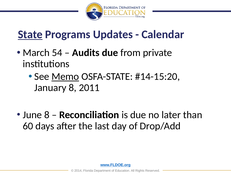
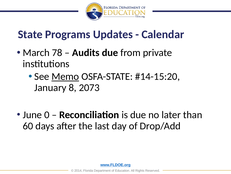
State underline: present -> none
54: 54 -> 78
2011: 2011 -> 2073
June 8: 8 -> 0
